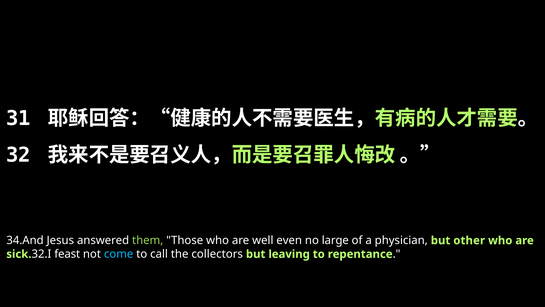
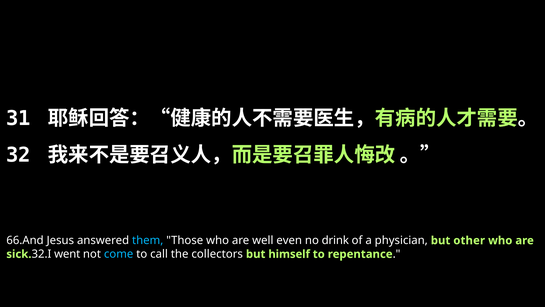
34.And: 34.And -> 66.And
them colour: light green -> light blue
large: large -> drink
feast: feast -> went
leaving: leaving -> himself
